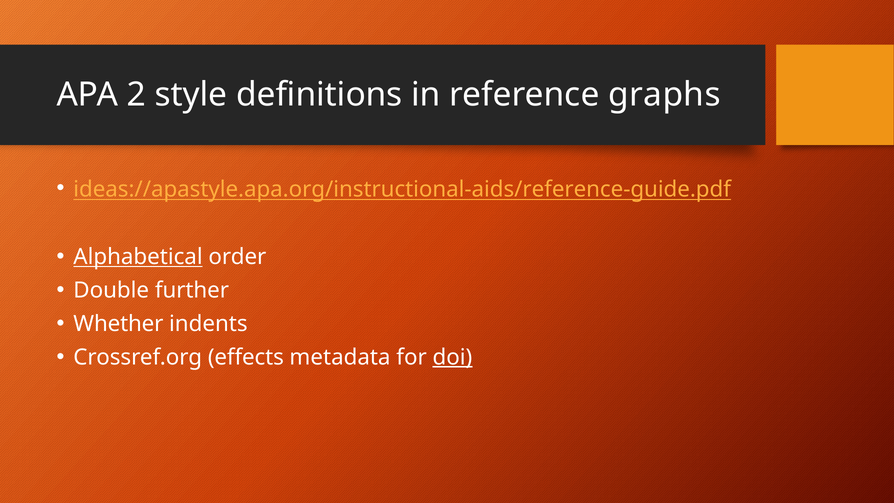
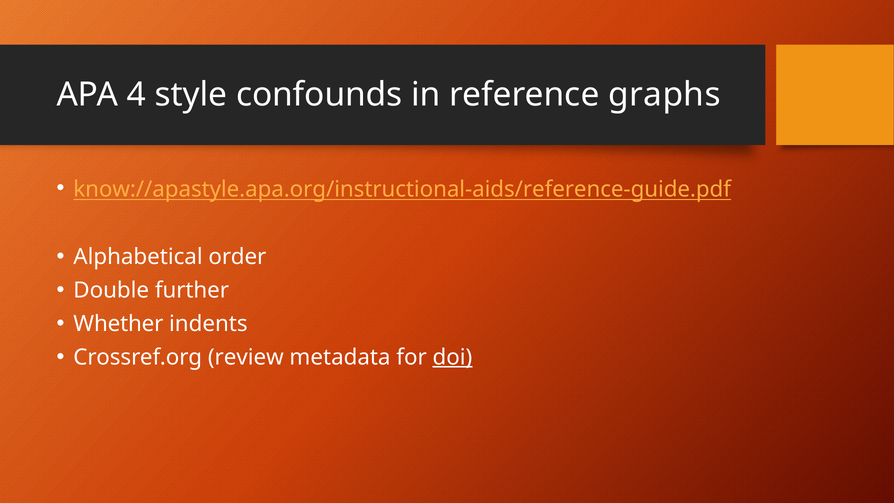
2: 2 -> 4
definitions: definitions -> confounds
ideas://apastyle.apa.org/instructional-aids/reference-guide.pdf: ideas://apastyle.apa.org/instructional-aids/reference-guide.pdf -> know://apastyle.apa.org/instructional-aids/reference-guide.pdf
Alphabetical underline: present -> none
effects: effects -> review
